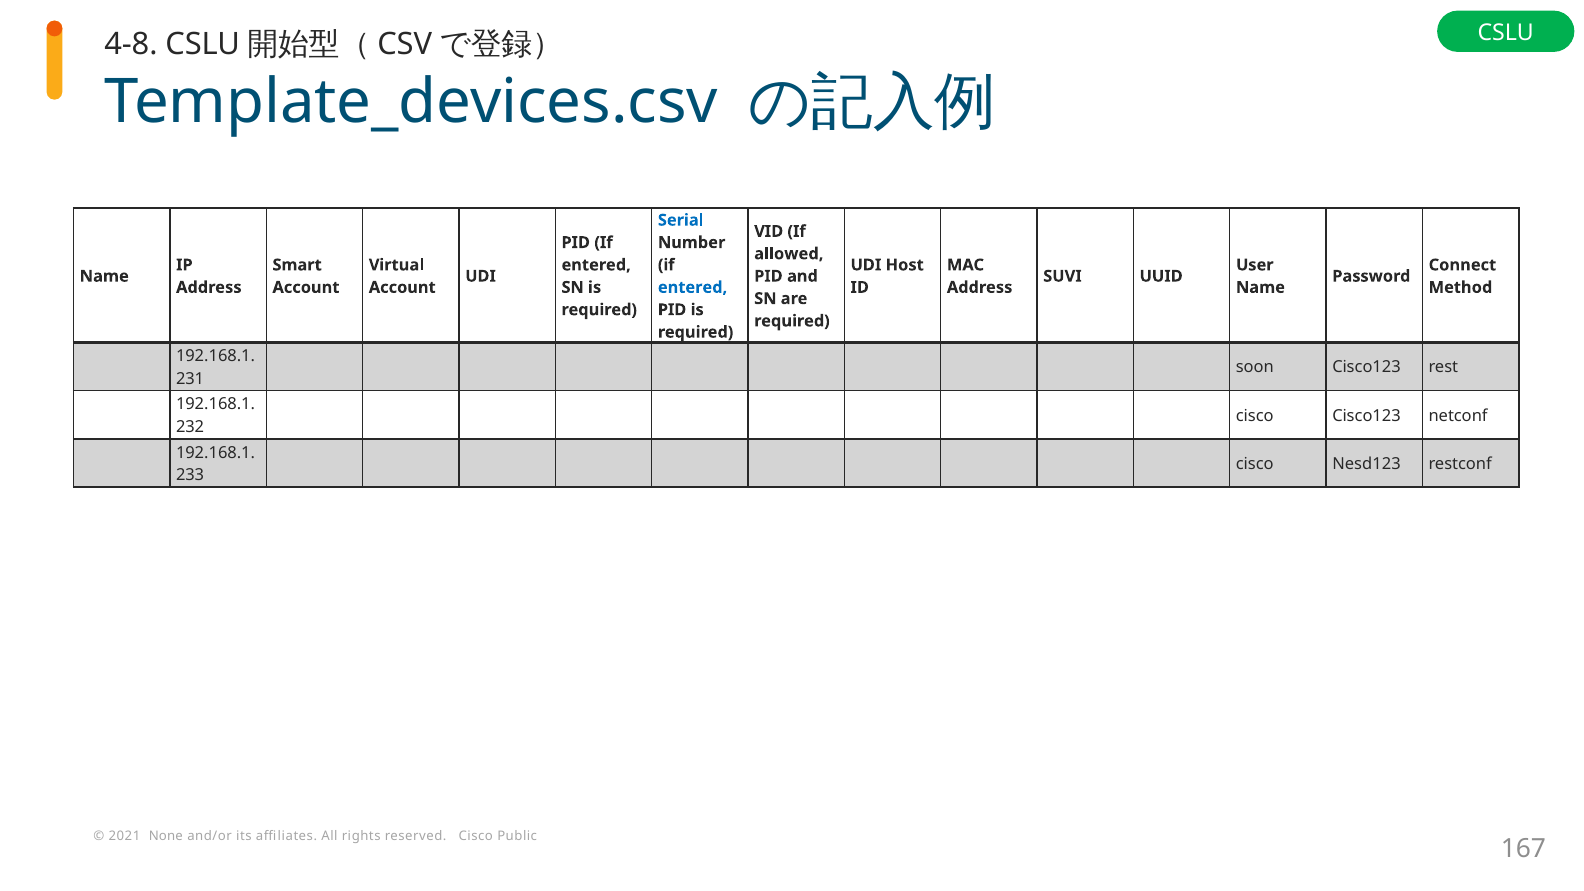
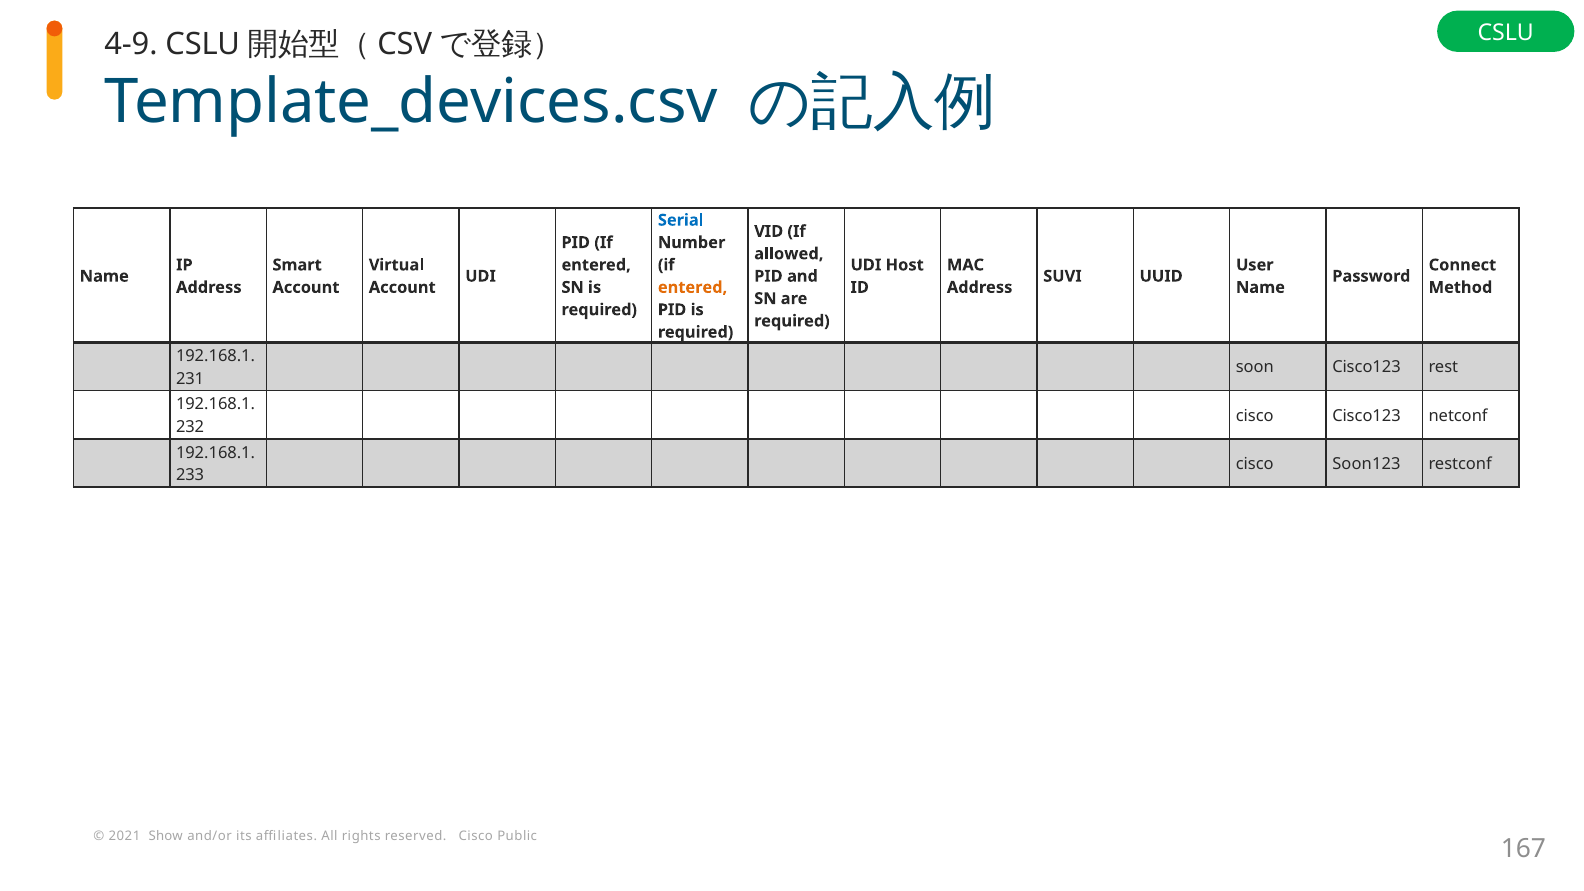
4-8: 4-8 -> 4-9
entered at (693, 287) colour: blue -> orange
Nesd123: Nesd123 -> Soon123
None: None -> Show
